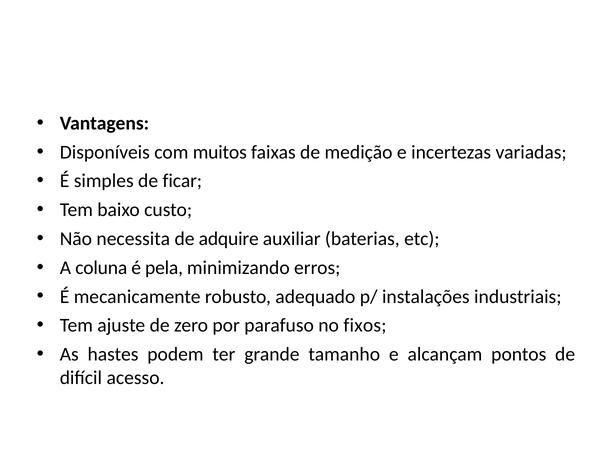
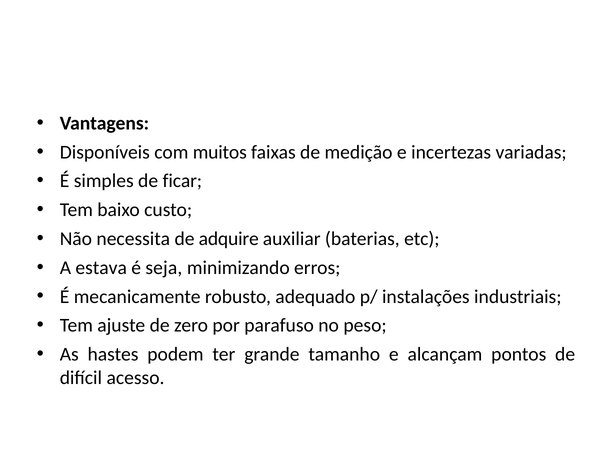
coluna: coluna -> estava
pela: pela -> seja
fixos: fixos -> peso
